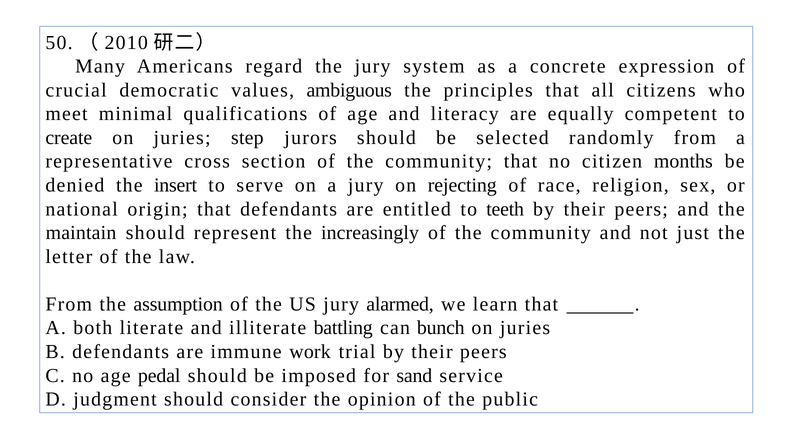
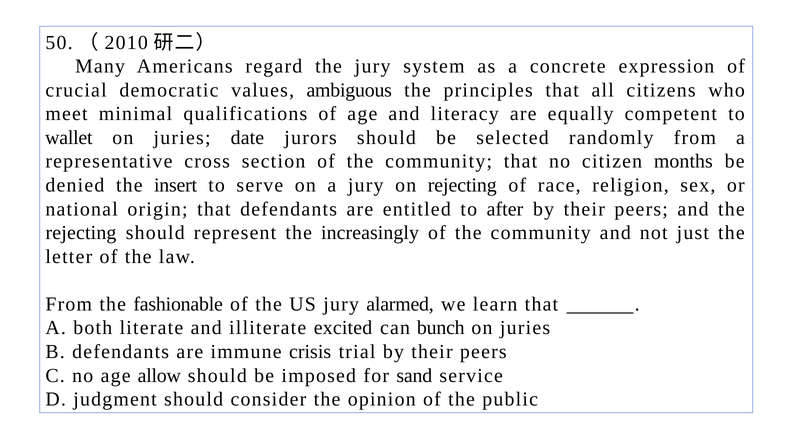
create: create -> wallet
step: step -> date
teeth: teeth -> after
maintain at (81, 233): maintain -> rejecting
assumption: assumption -> fashionable
battling: battling -> excited
work: work -> crisis
pedal: pedal -> allow
